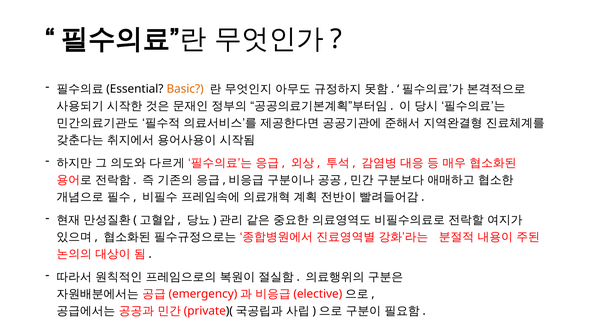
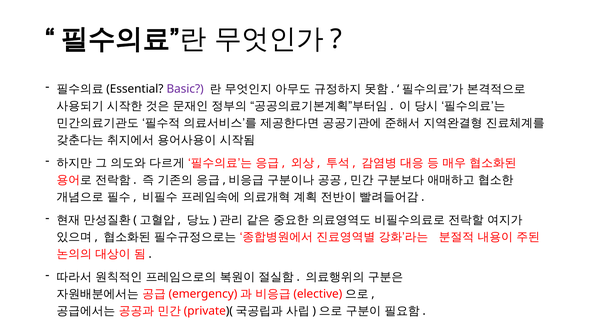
Basic colour: orange -> purple
